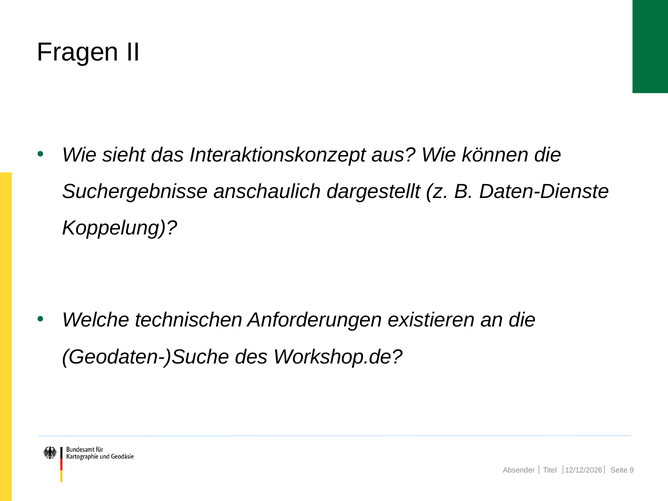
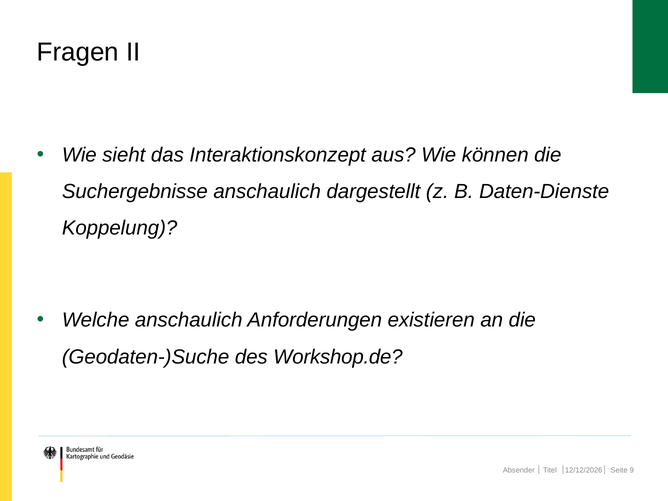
Welche technischen: technischen -> anschaulich
